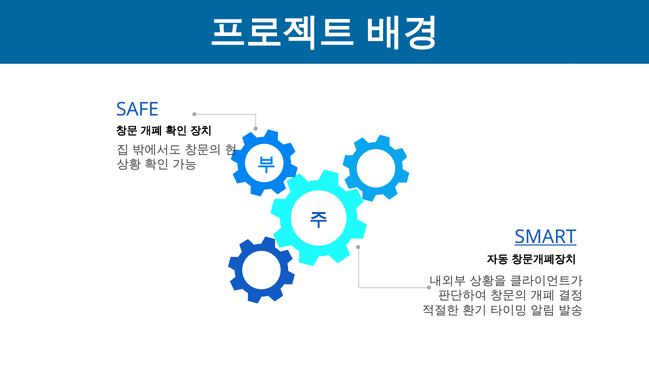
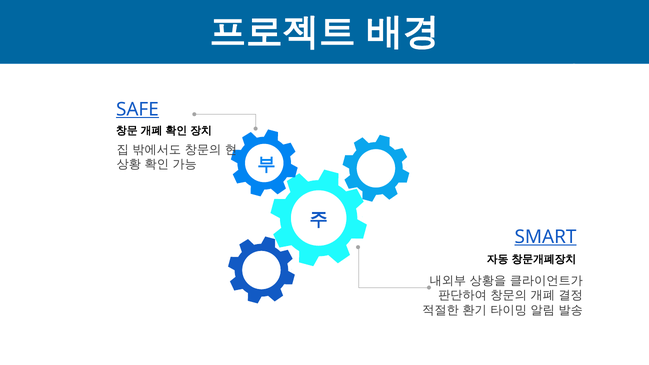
SAFE underline: none -> present
